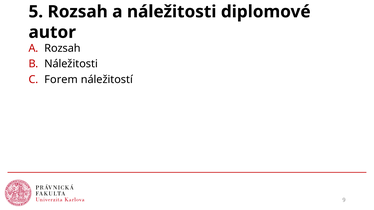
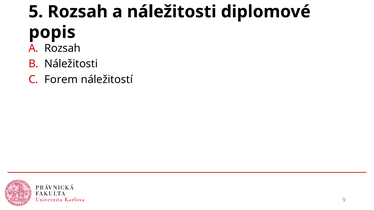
autor: autor -> popis
